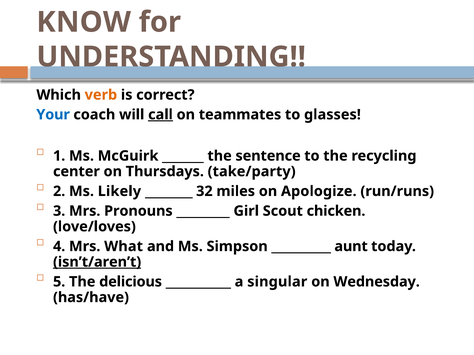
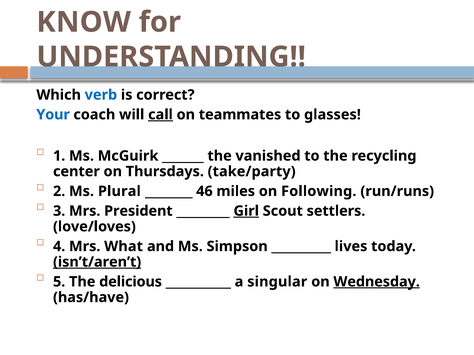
verb colour: orange -> blue
sentence: sentence -> vanished
Likely: Likely -> Plural
32: 32 -> 46
Apologize: Apologize -> Following
Pronouns: Pronouns -> President
Girl underline: none -> present
chicken: chicken -> settlers
aunt: aunt -> lives
Wednesday underline: none -> present
